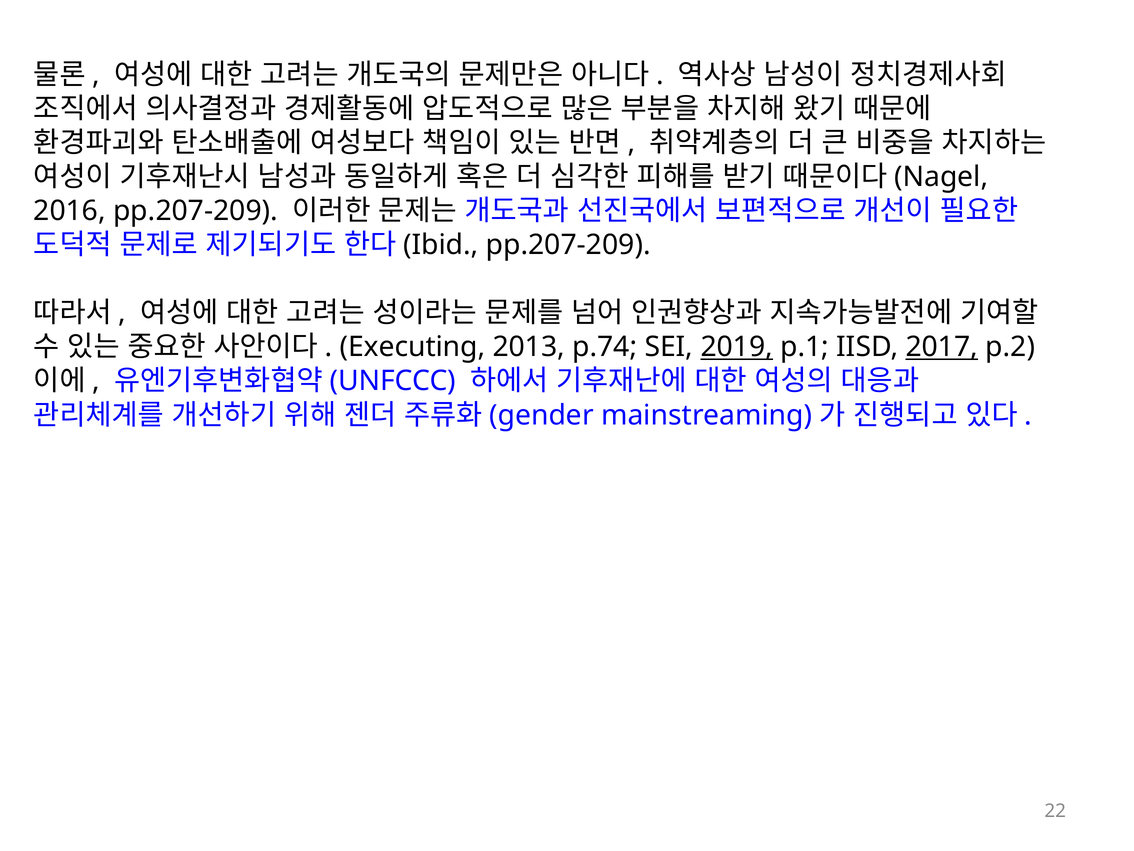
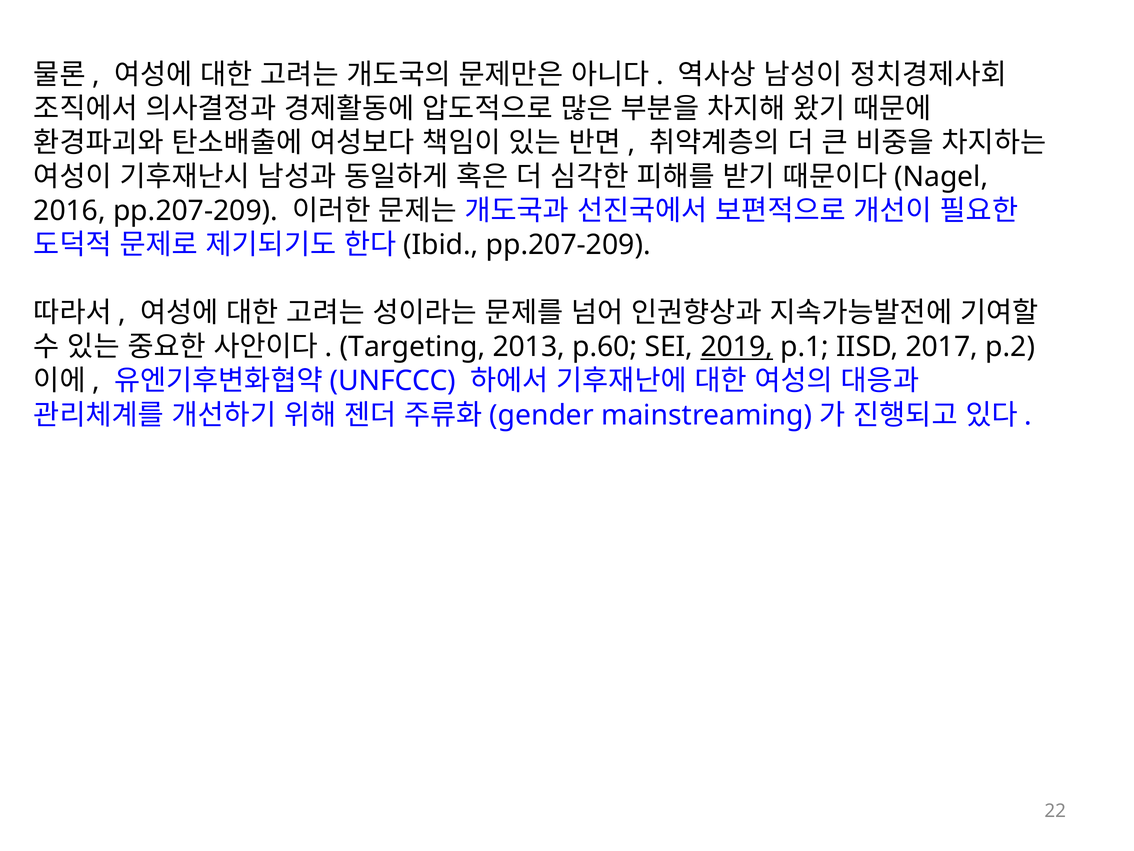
Executing: Executing -> Targeting
p.74: p.74 -> p.60
2017 underline: present -> none
